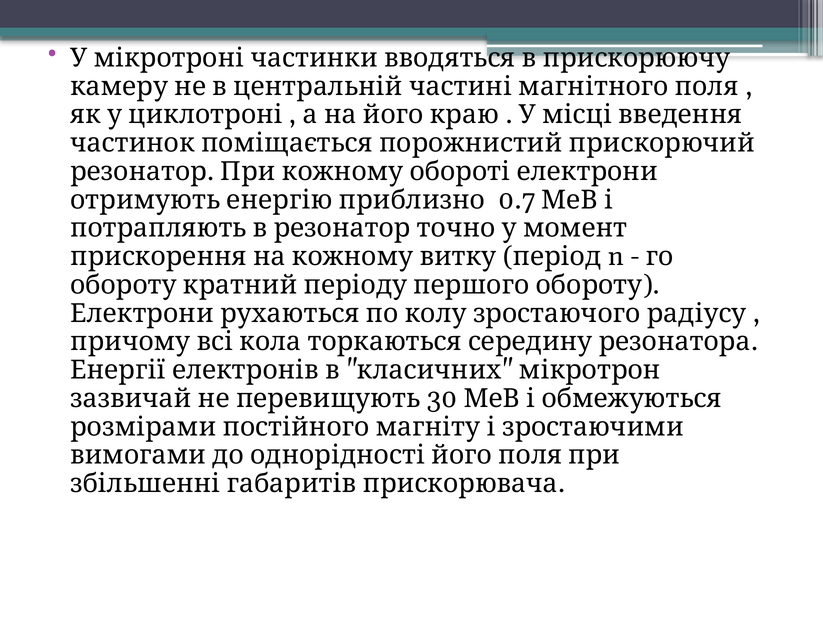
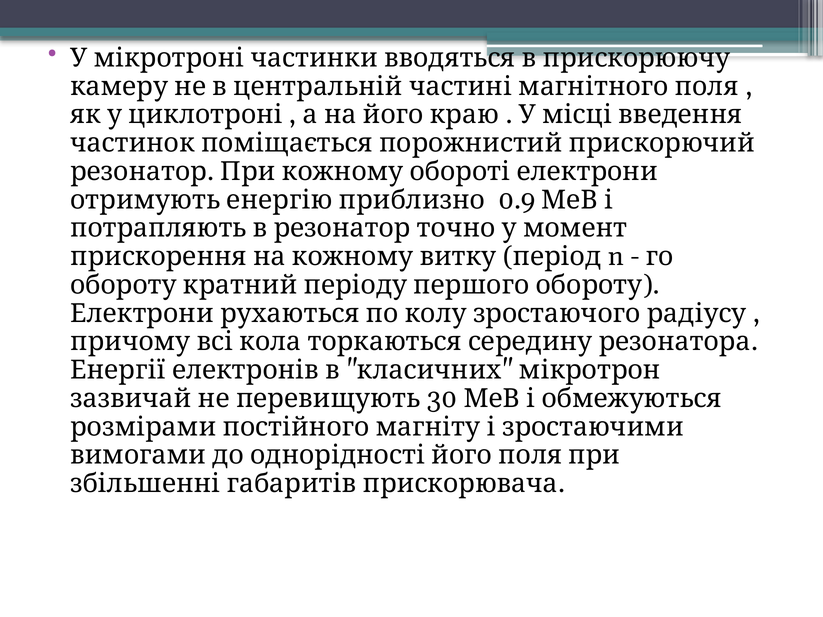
0.7: 0.7 -> 0.9
